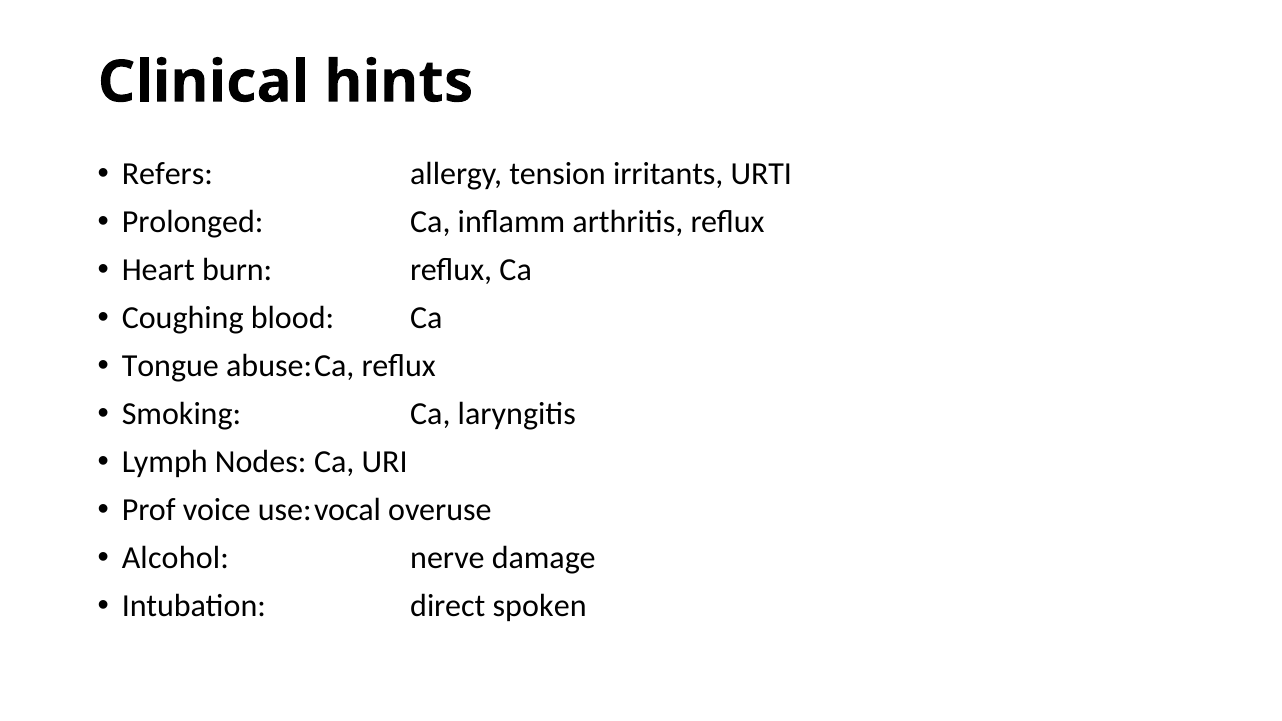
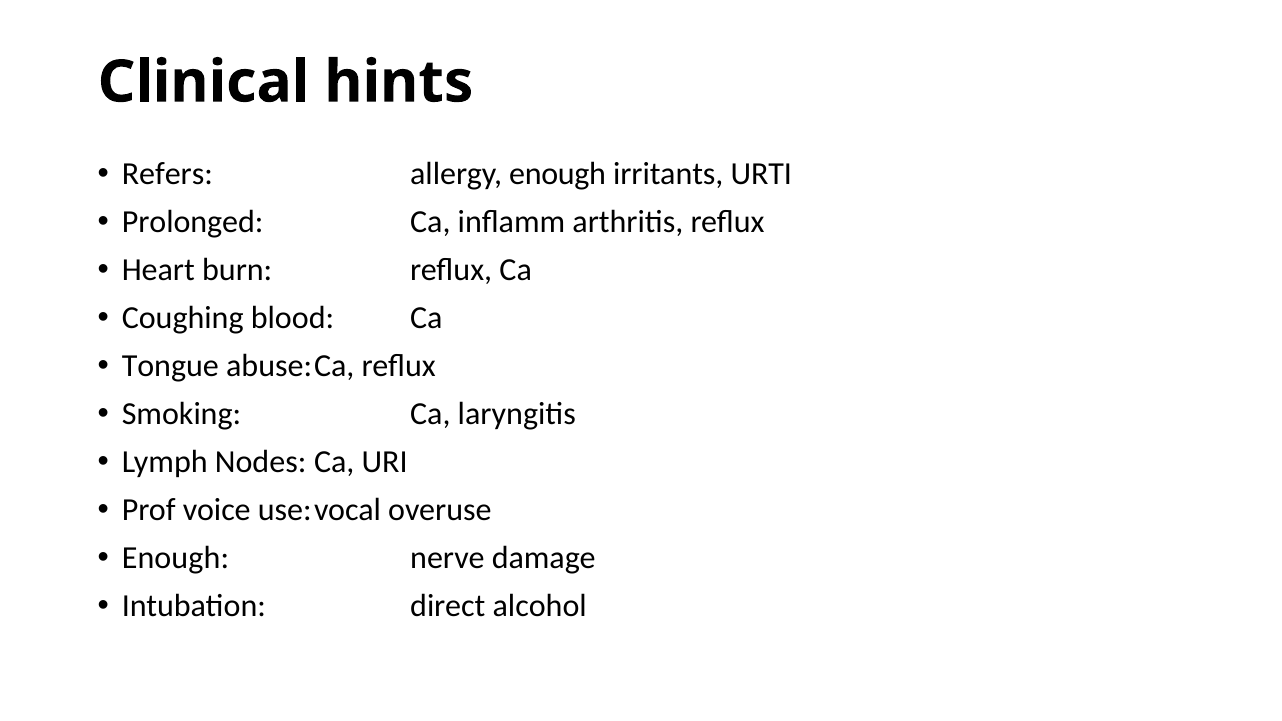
allergy tension: tension -> enough
Alcohol at (175, 558): Alcohol -> Enough
spoken: spoken -> alcohol
